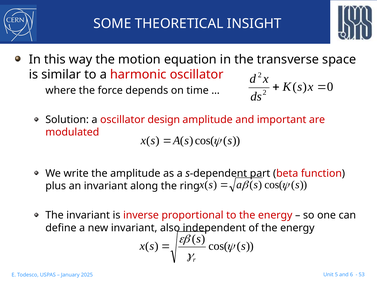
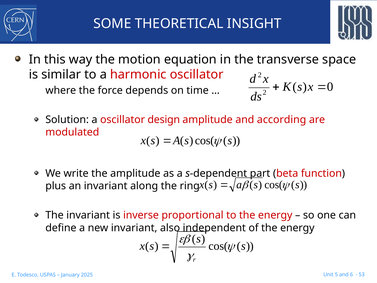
important: important -> according
